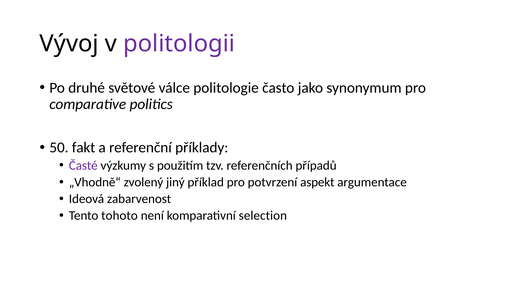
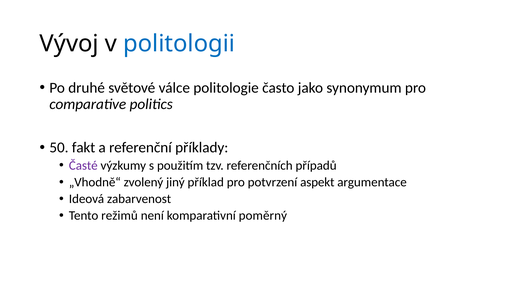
politologii colour: purple -> blue
tohoto: tohoto -> režimů
selection: selection -> poměrný
